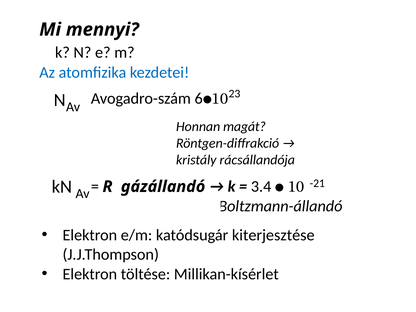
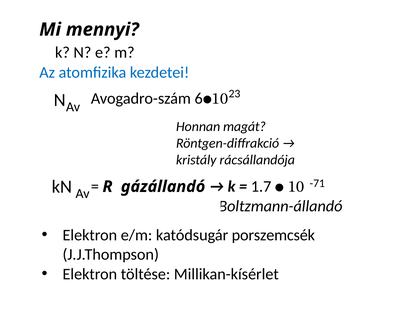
-21: -21 -> -71
3.4: 3.4 -> 1.7
kiterjesztése: kiterjesztése -> porszemcsék
